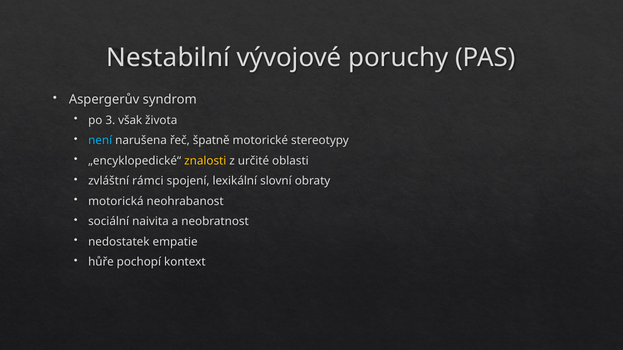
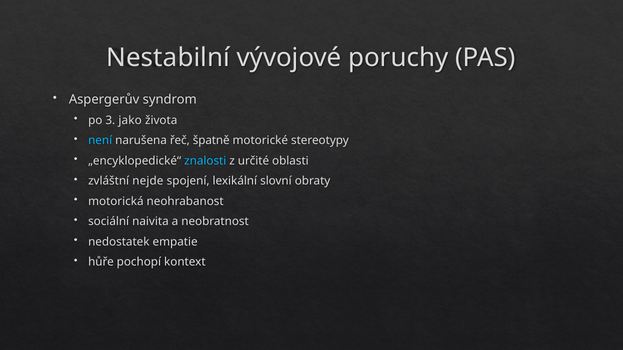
však: však -> jako
znalosti colour: yellow -> light blue
rámci: rámci -> nejde
